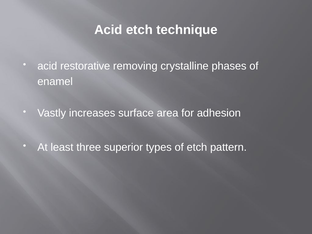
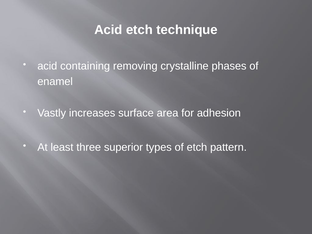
restorative: restorative -> containing
